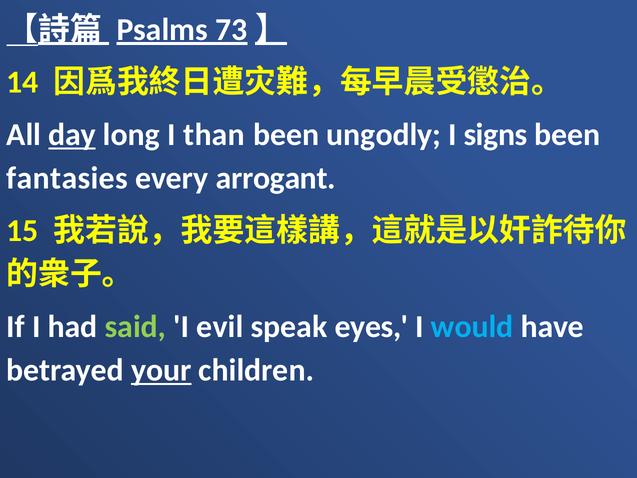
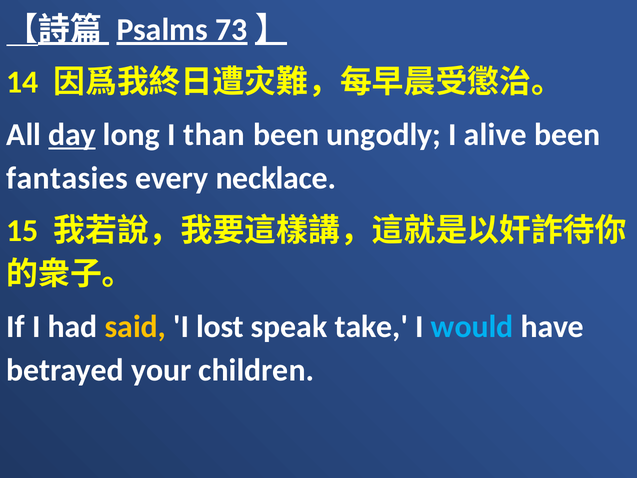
signs: signs -> alive
arrogant: arrogant -> necklace
said colour: light green -> yellow
evil: evil -> lost
eyes: eyes -> take
your underline: present -> none
